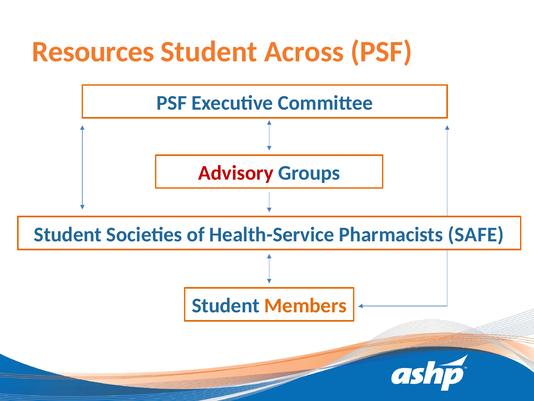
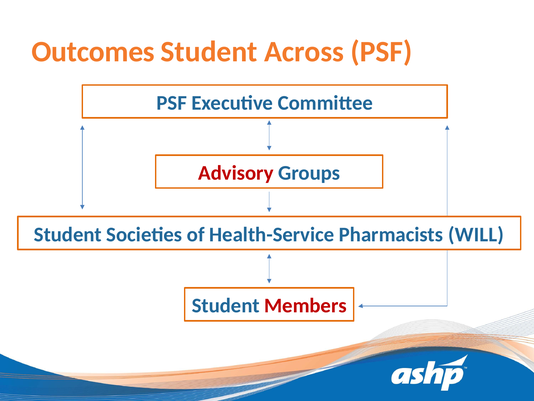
Resources: Resources -> Outcomes
SAFE: SAFE -> WILL
Members colour: orange -> red
